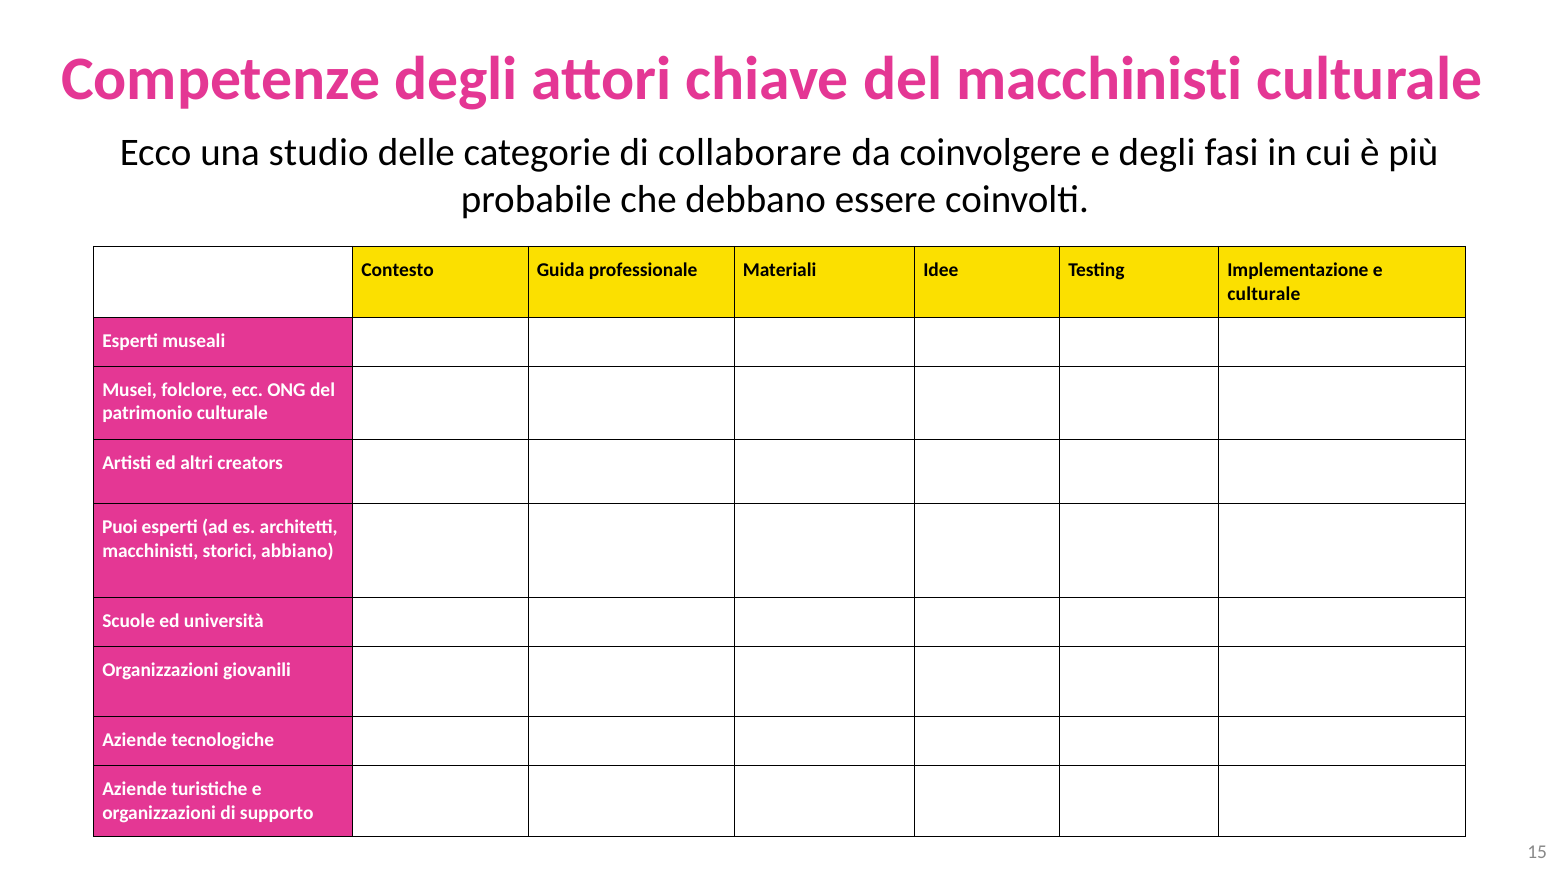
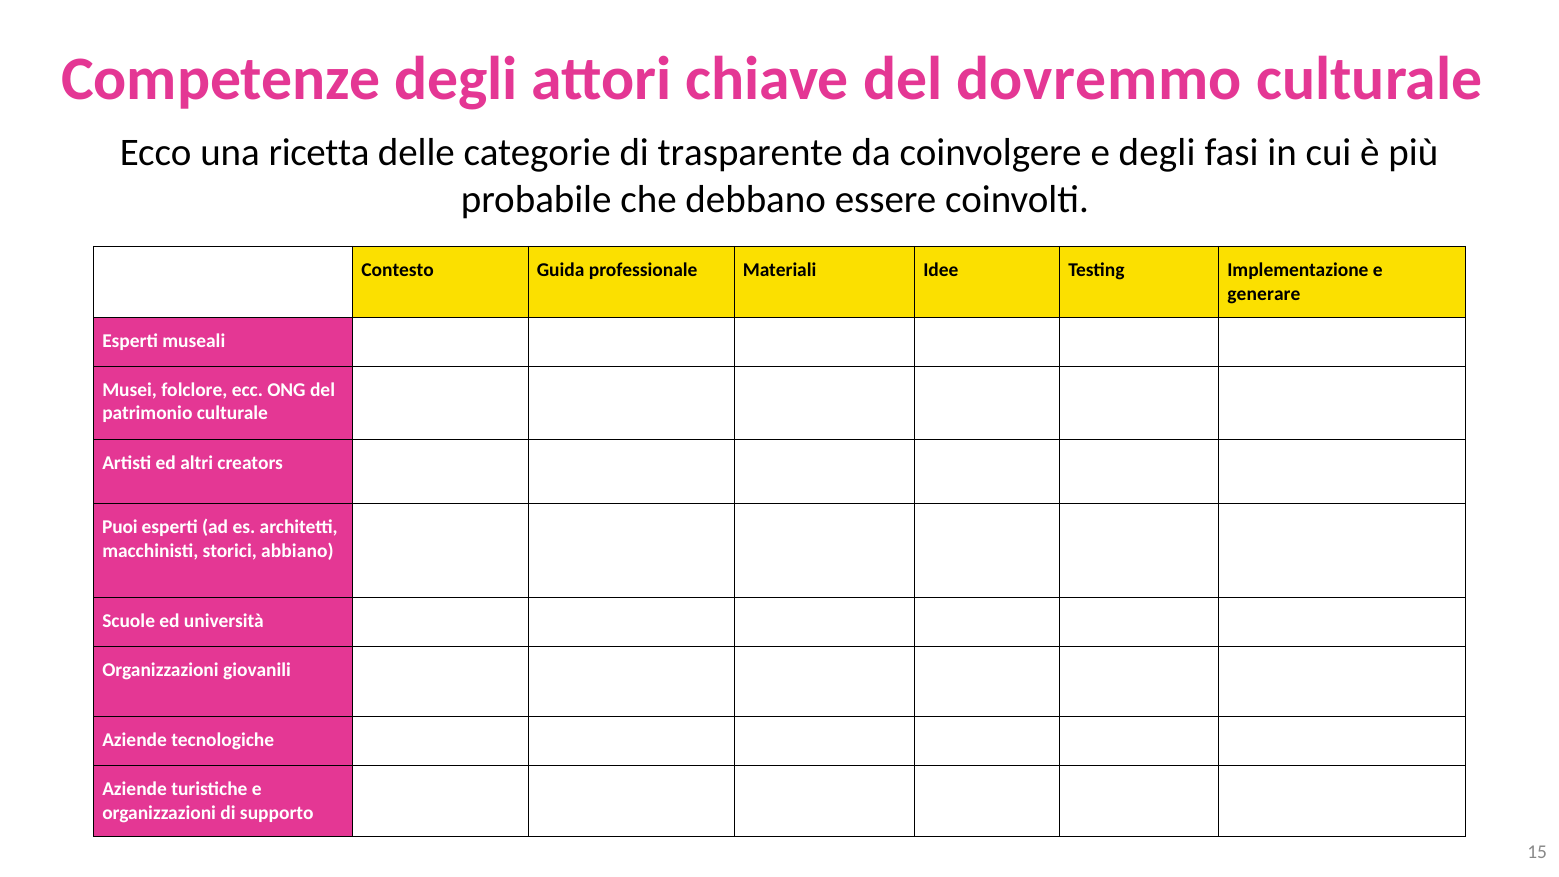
del macchinisti: macchinisti -> dovremmo
studio: studio -> ricetta
collaborare: collaborare -> trasparente
culturale at (1264, 294): culturale -> generare
